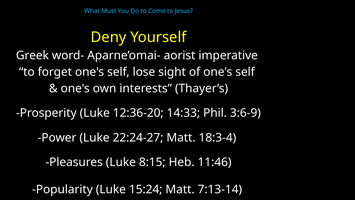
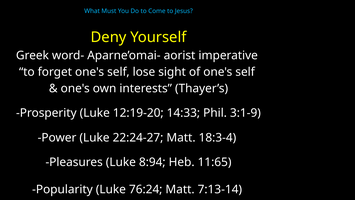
12:36-20: 12:36-20 -> 12:19-20
3:6-9: 3:6-9 -> 3:1-9
8:15: 8:15 -> 8:94
11:46: 11:46 -> 11:65
15:24: 15:24 -> 76:24
